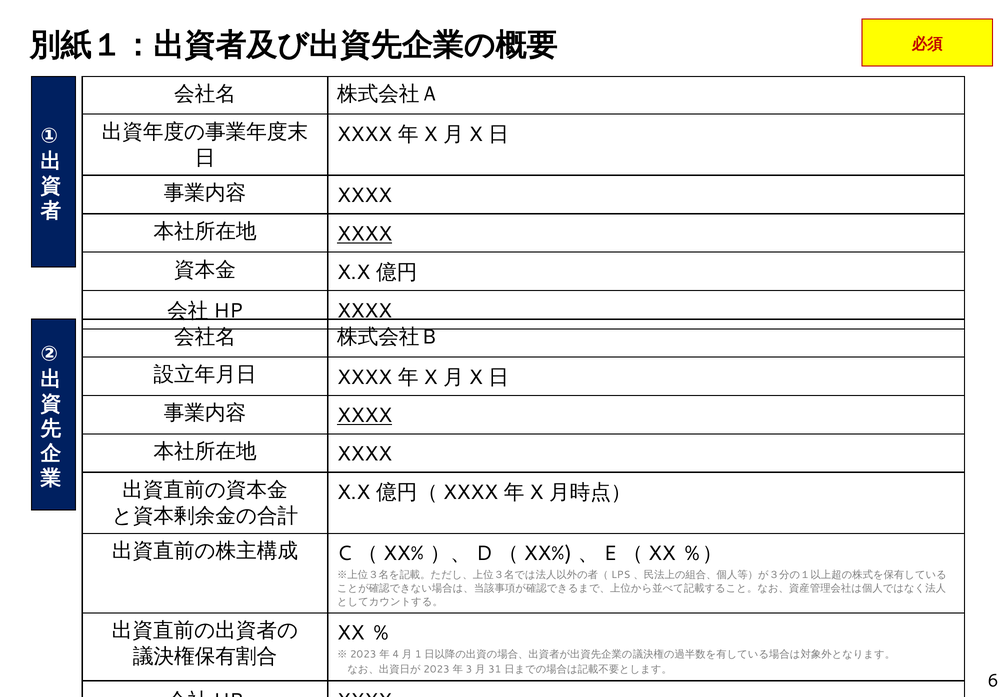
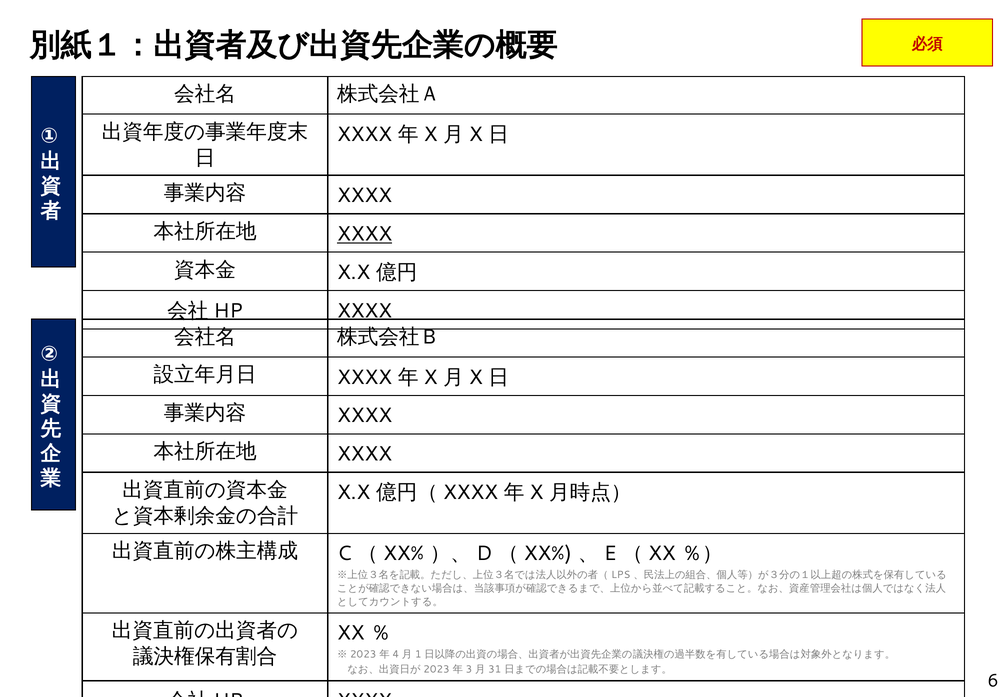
XXXX at (365, 416) underline: present -> none
